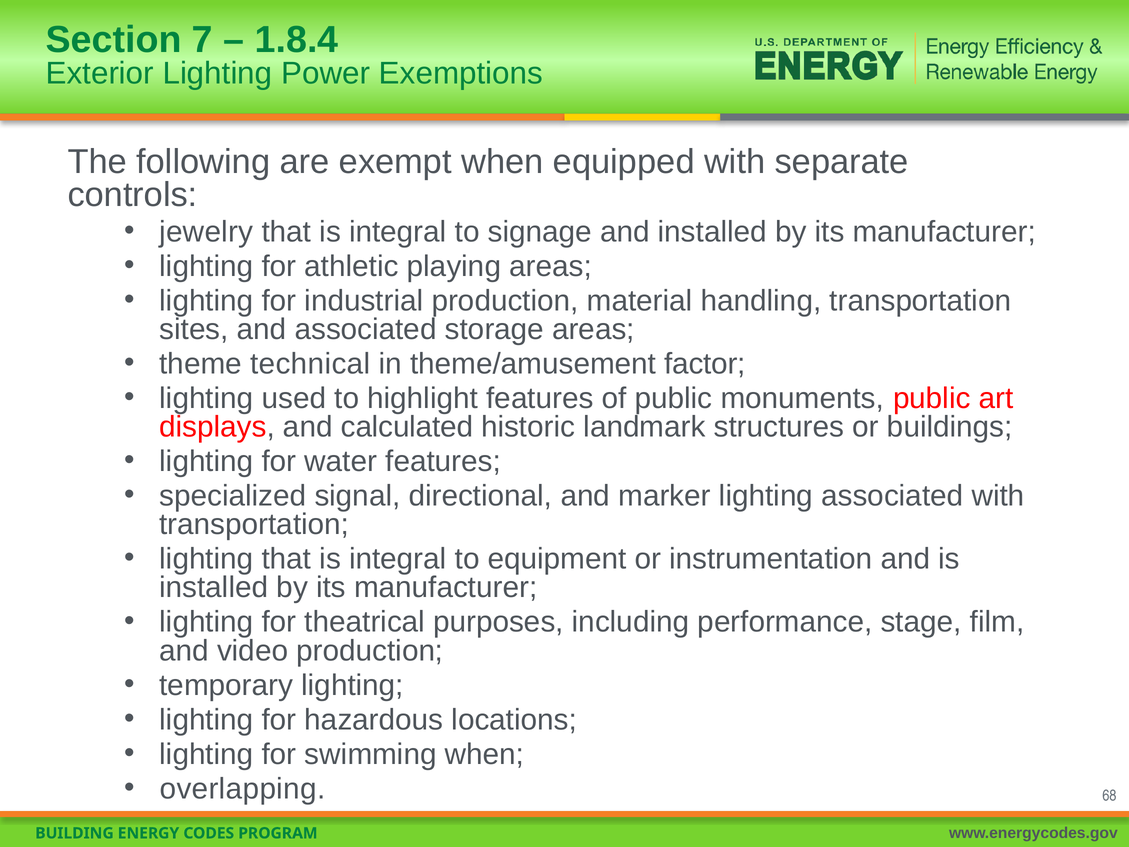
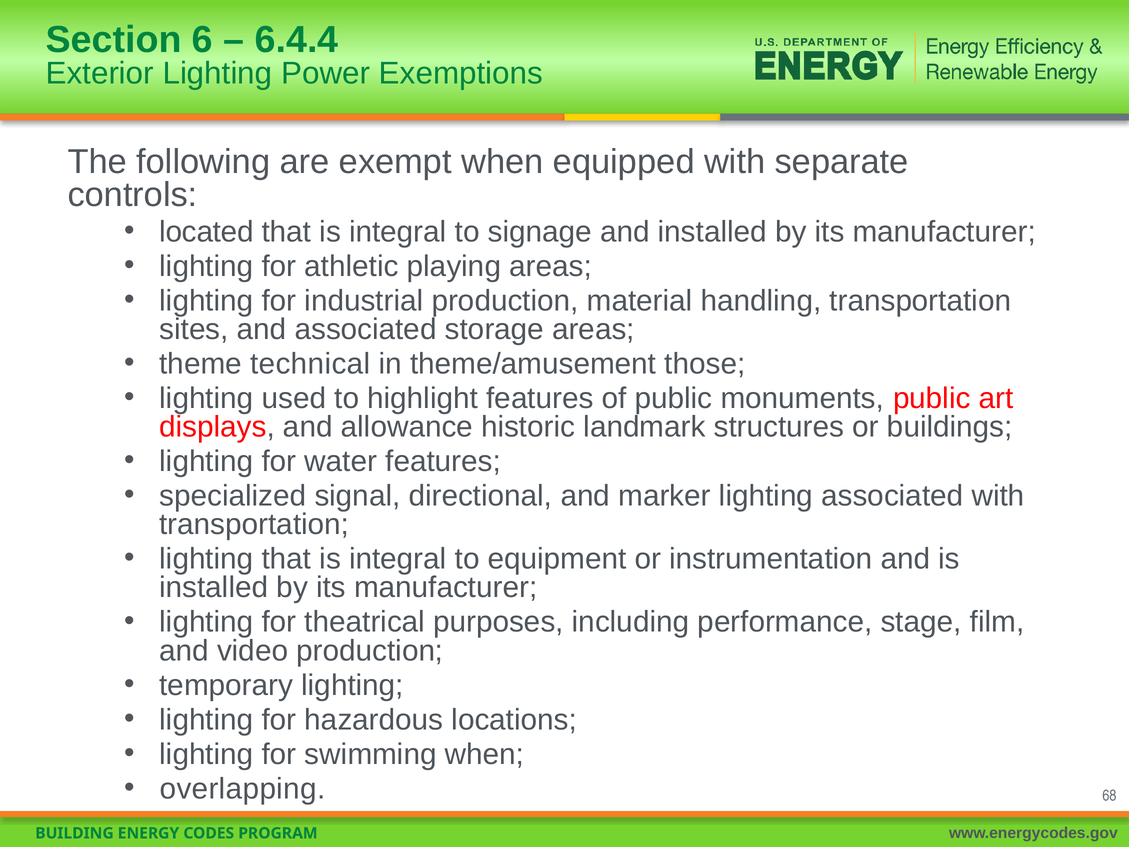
7: 7 -> 6
1.8.4: 1.8.4 -> 6.4.4
jewelry: jewelry -> located
factor: factor -> those
calculated: calculated -> allowance
